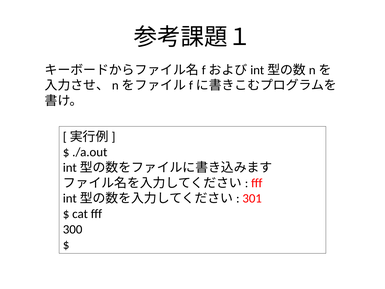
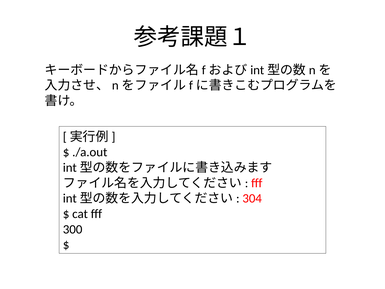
301: 301 -> 304
